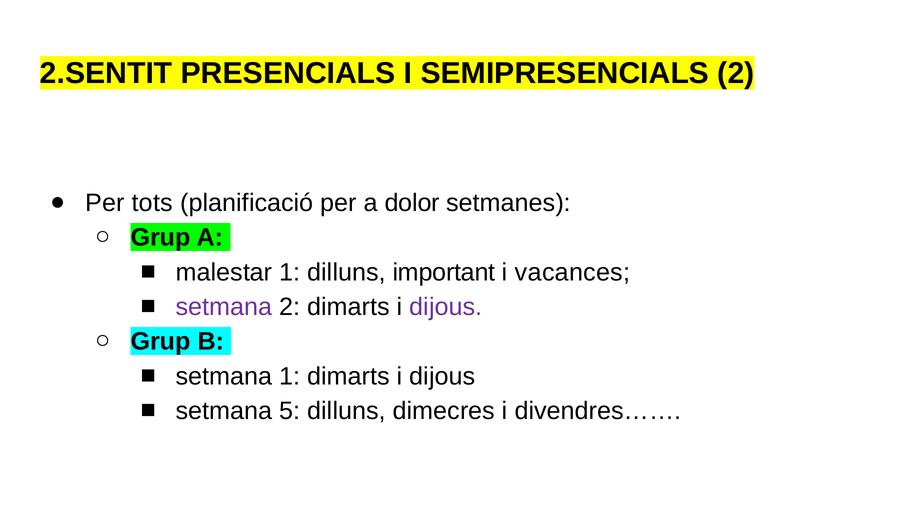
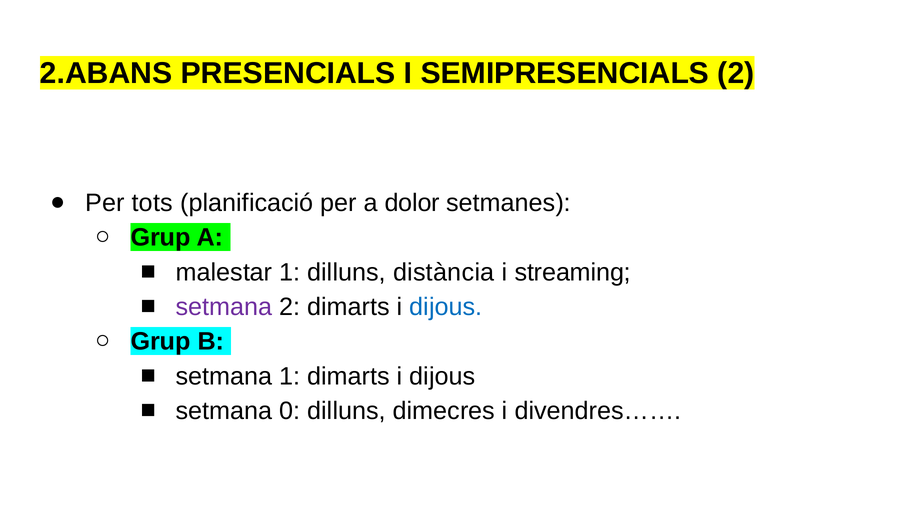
2.SENTIT: 2.SENTIT -> 2.ABANS
important: important -> distància
vacances: vacances -> streaming
dijous at (446, 307) colour: purple -> blue
5: 5 -> 0
